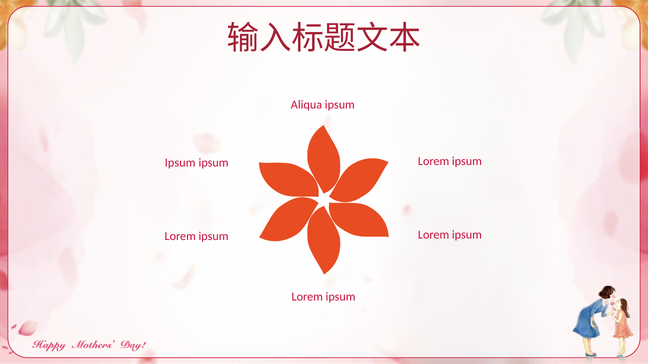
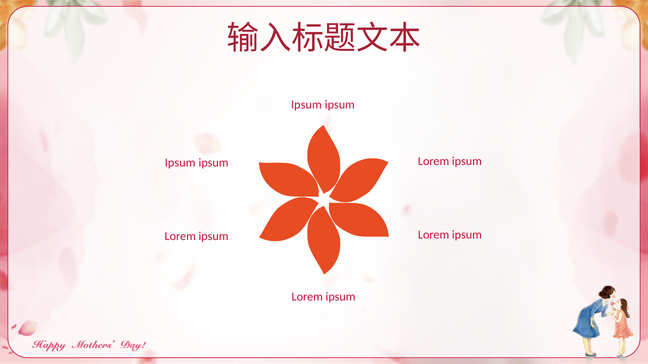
Aliqua at (306, 105): Aliqua -> Ipsum
